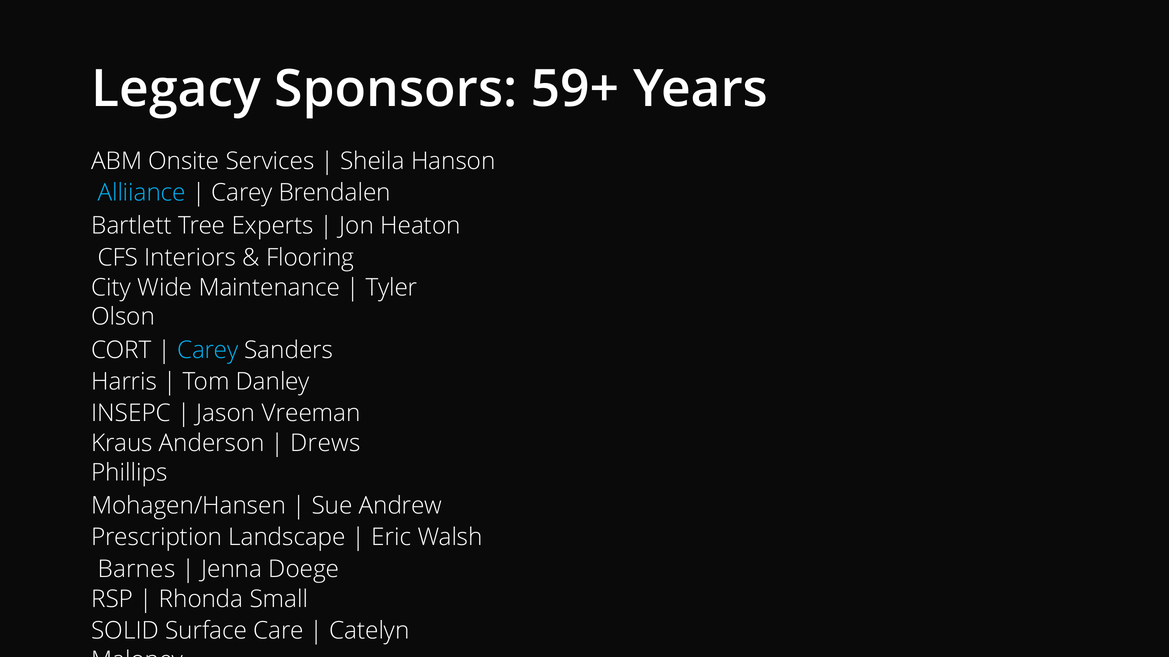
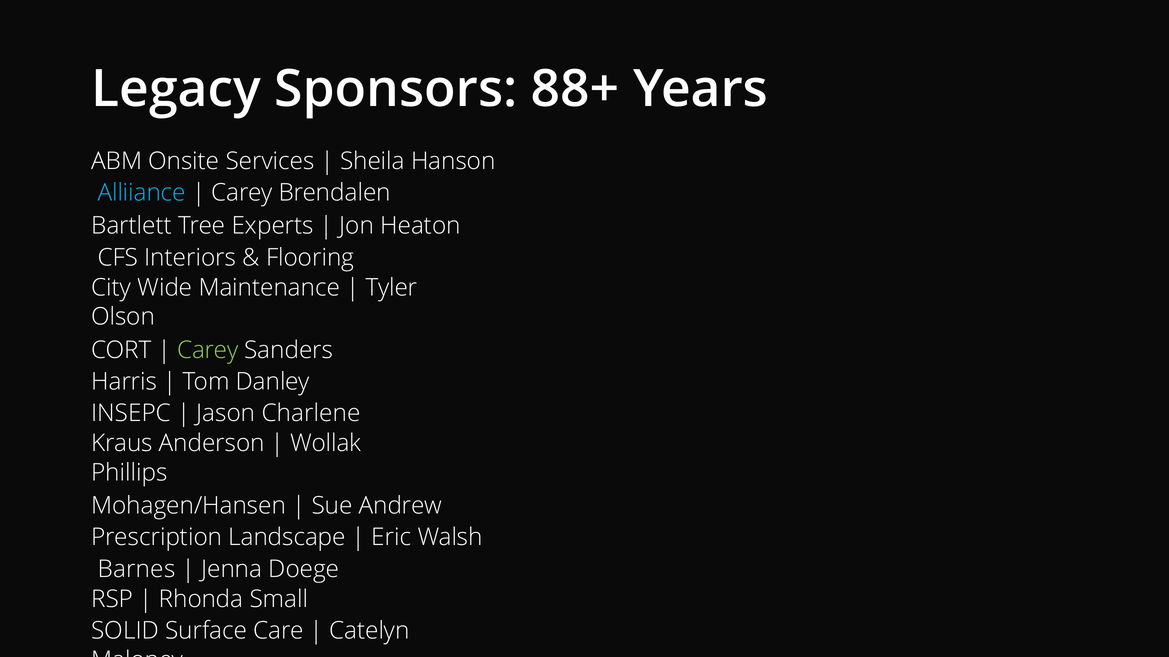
59+: 59+ -> 88+
Carey at (208, 350) colour: light blue -> light green
Vreeman: Vreeman -> Charlene
Drews: Drews -> Wollak
